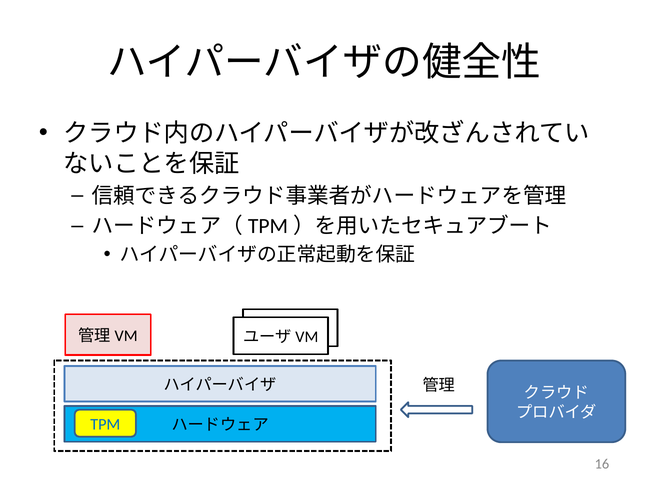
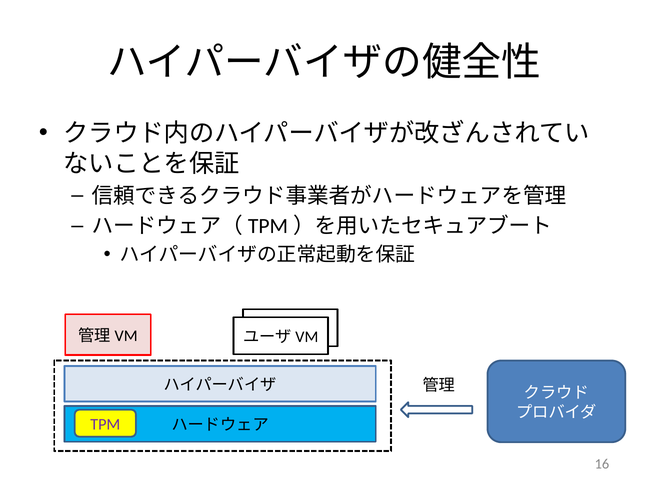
TPM colour: blue -> purple
